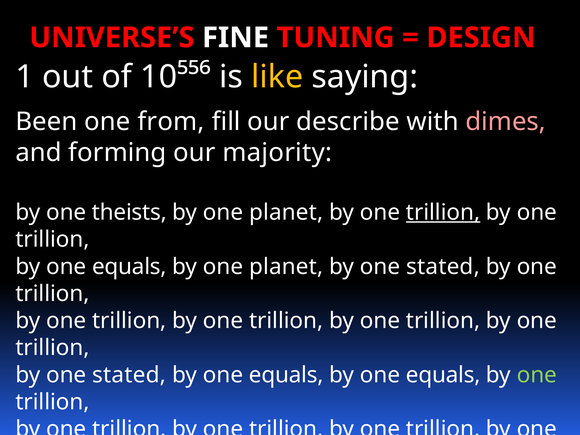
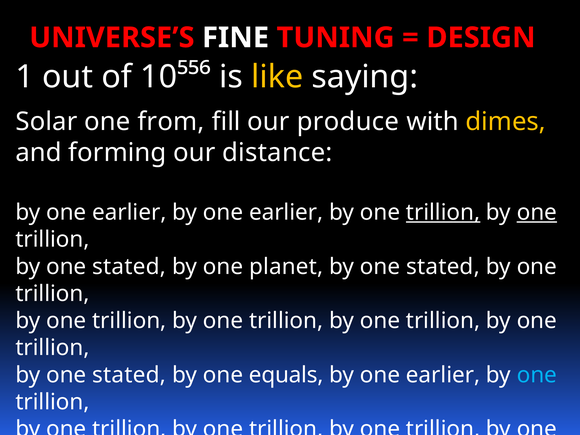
Been: Been -> Solar
describe: describe -> produce
dimes colour: pink -> yellow
majority: majority -> distance
theists at (129, 212): theists -> earlier
planet at (286, 212): planet -> earlier
one at (537, 212) underline: none -> present
equals at (129, 267): equals -> stated
equals at (443, 375): equals -> earlier
one at (537, 375) colour: light green -> light blue
